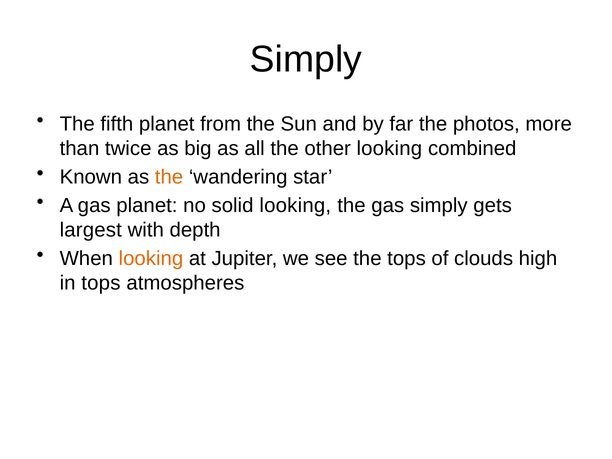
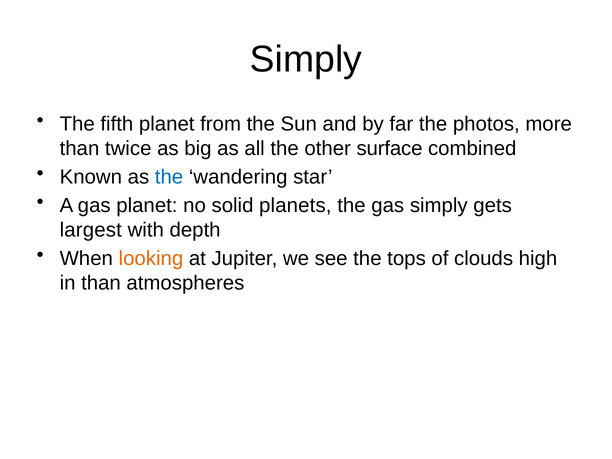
other looking: looking -> surface
the at (169, 177) colour: orange -> blue
solid looking: looking -> planets
in tops: tops -> than
